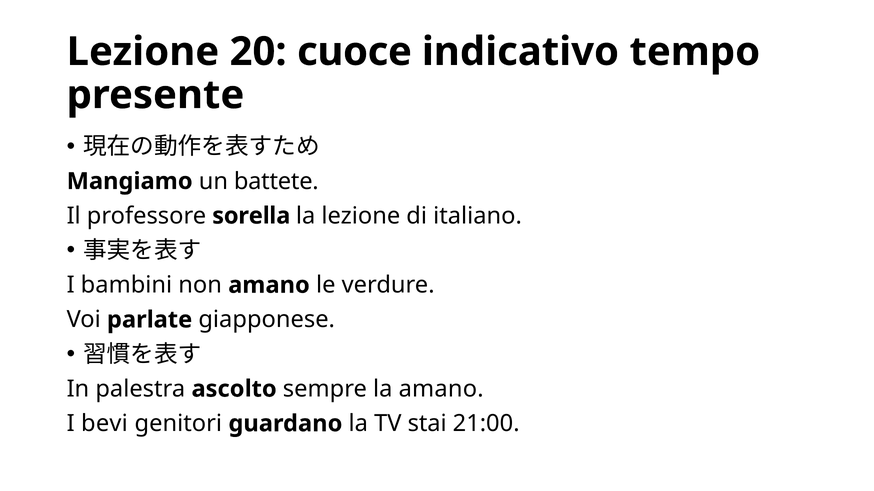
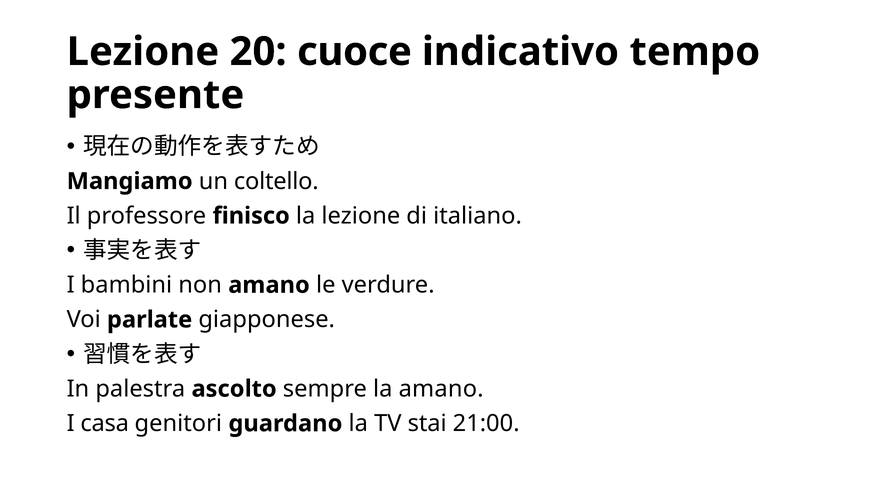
battete: battete -> coltello
sorella: sorella -> finisco
bevi: bevi -> casa
